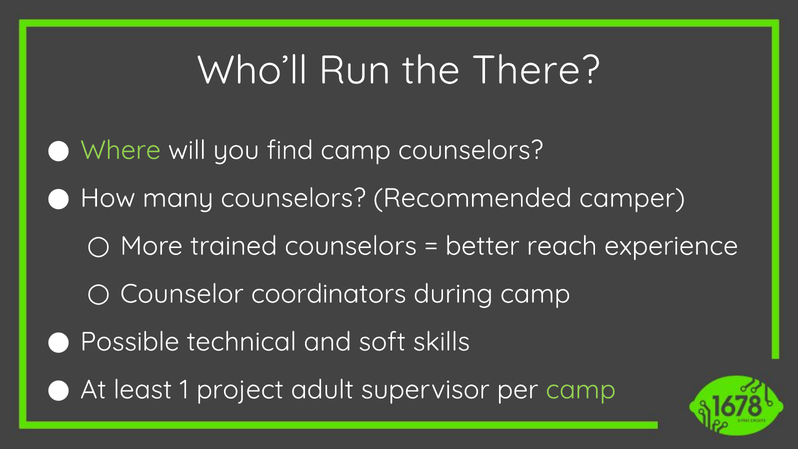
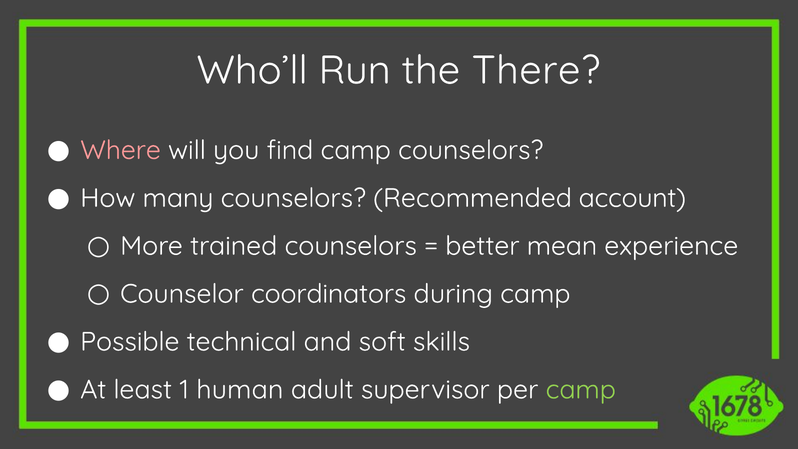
Where colour: light green -> pink
camper: camper -> account
reach: reach -> mean
project: project -> human
